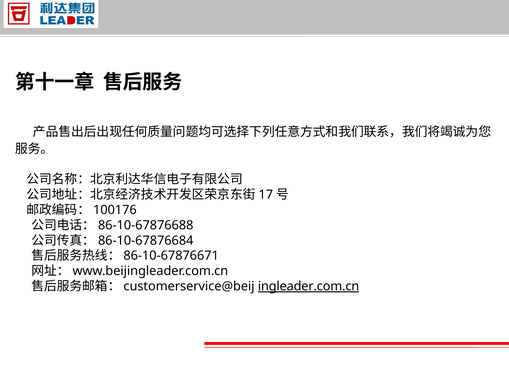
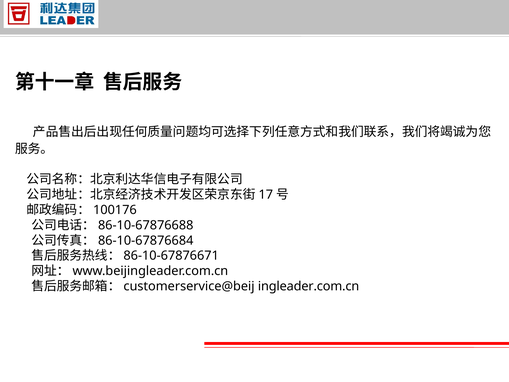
ingleader.com.cn underline: present -> none
